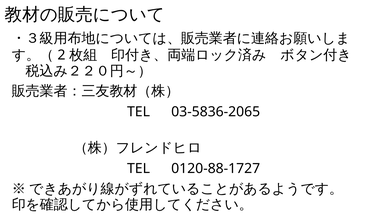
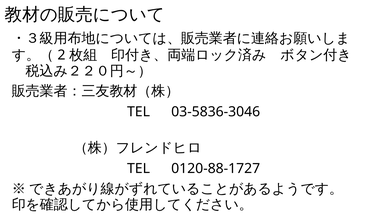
03-5836-2065: 03-5836-2065 -> 03-5836-3046
